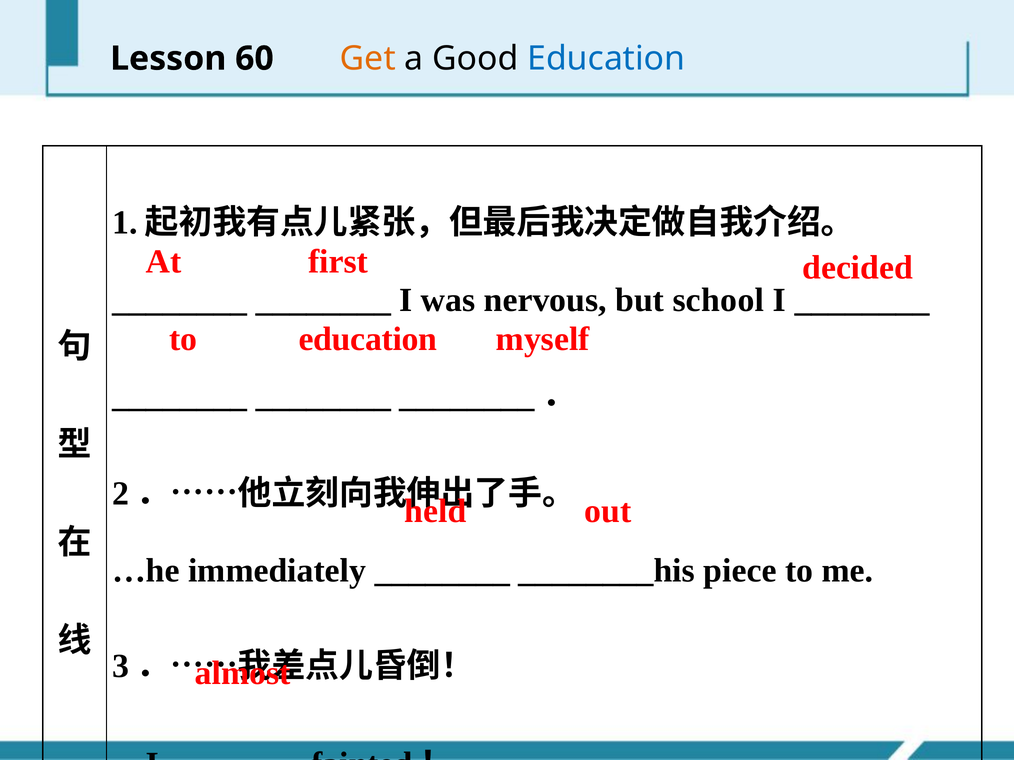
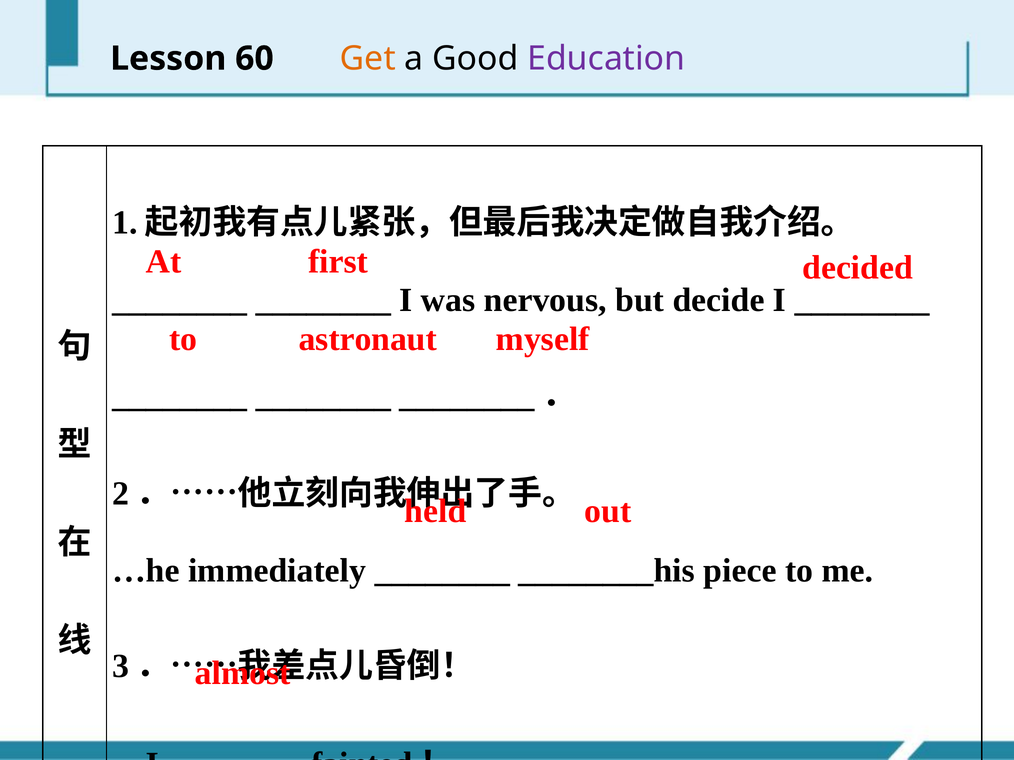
Education at (606, 59) colour: blue -> purple
school: school -> decide
to education: education -> astronaut
